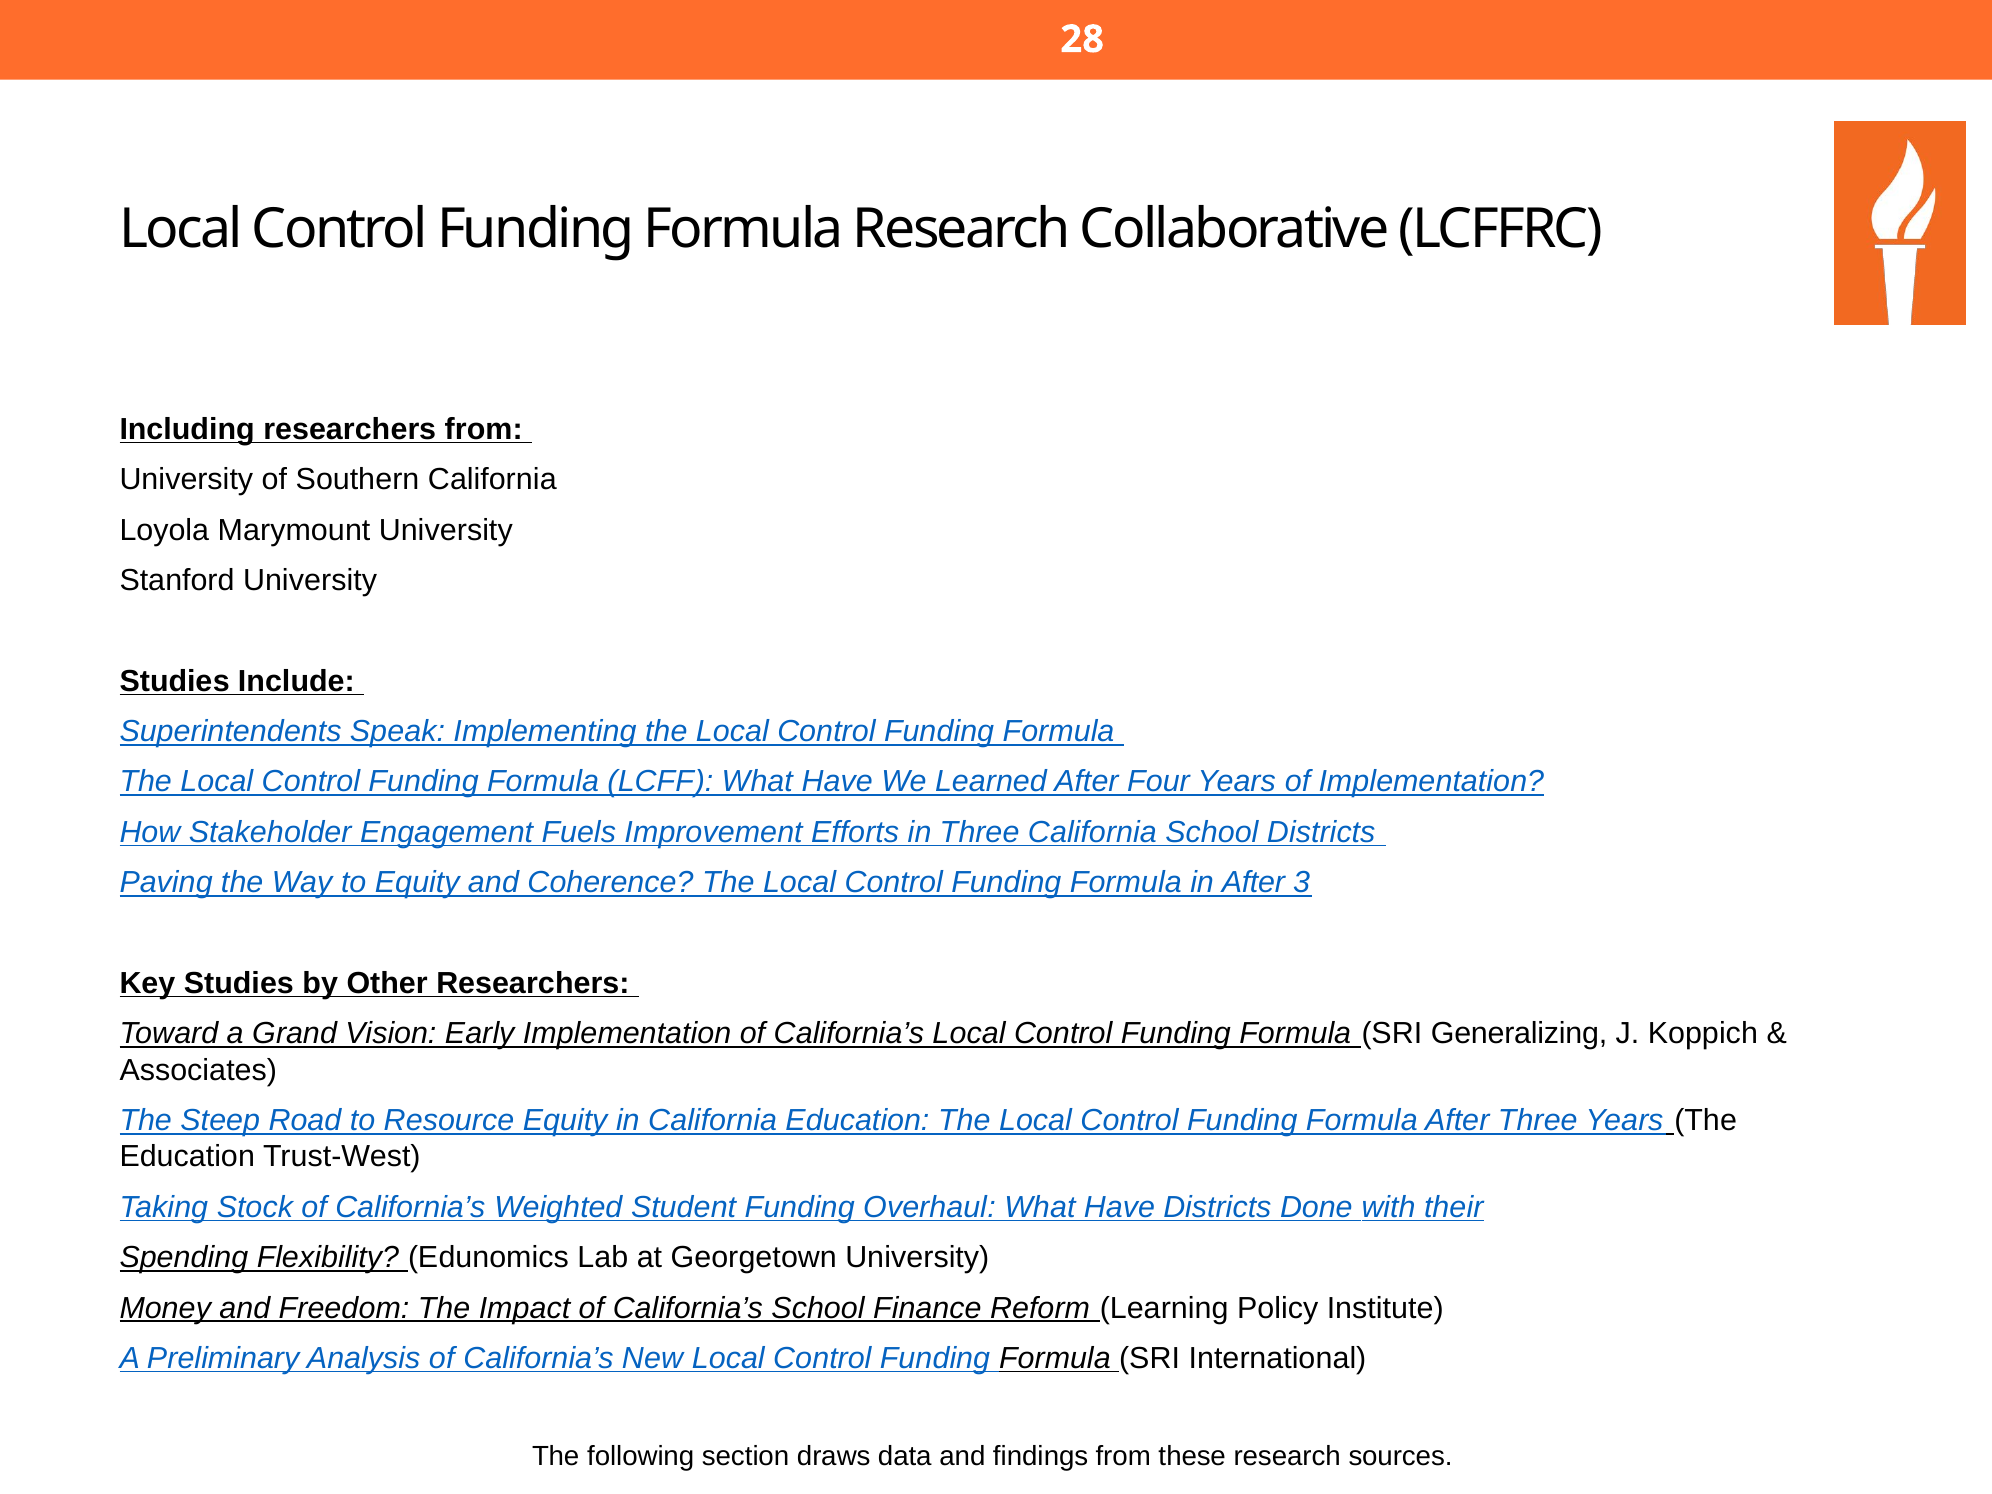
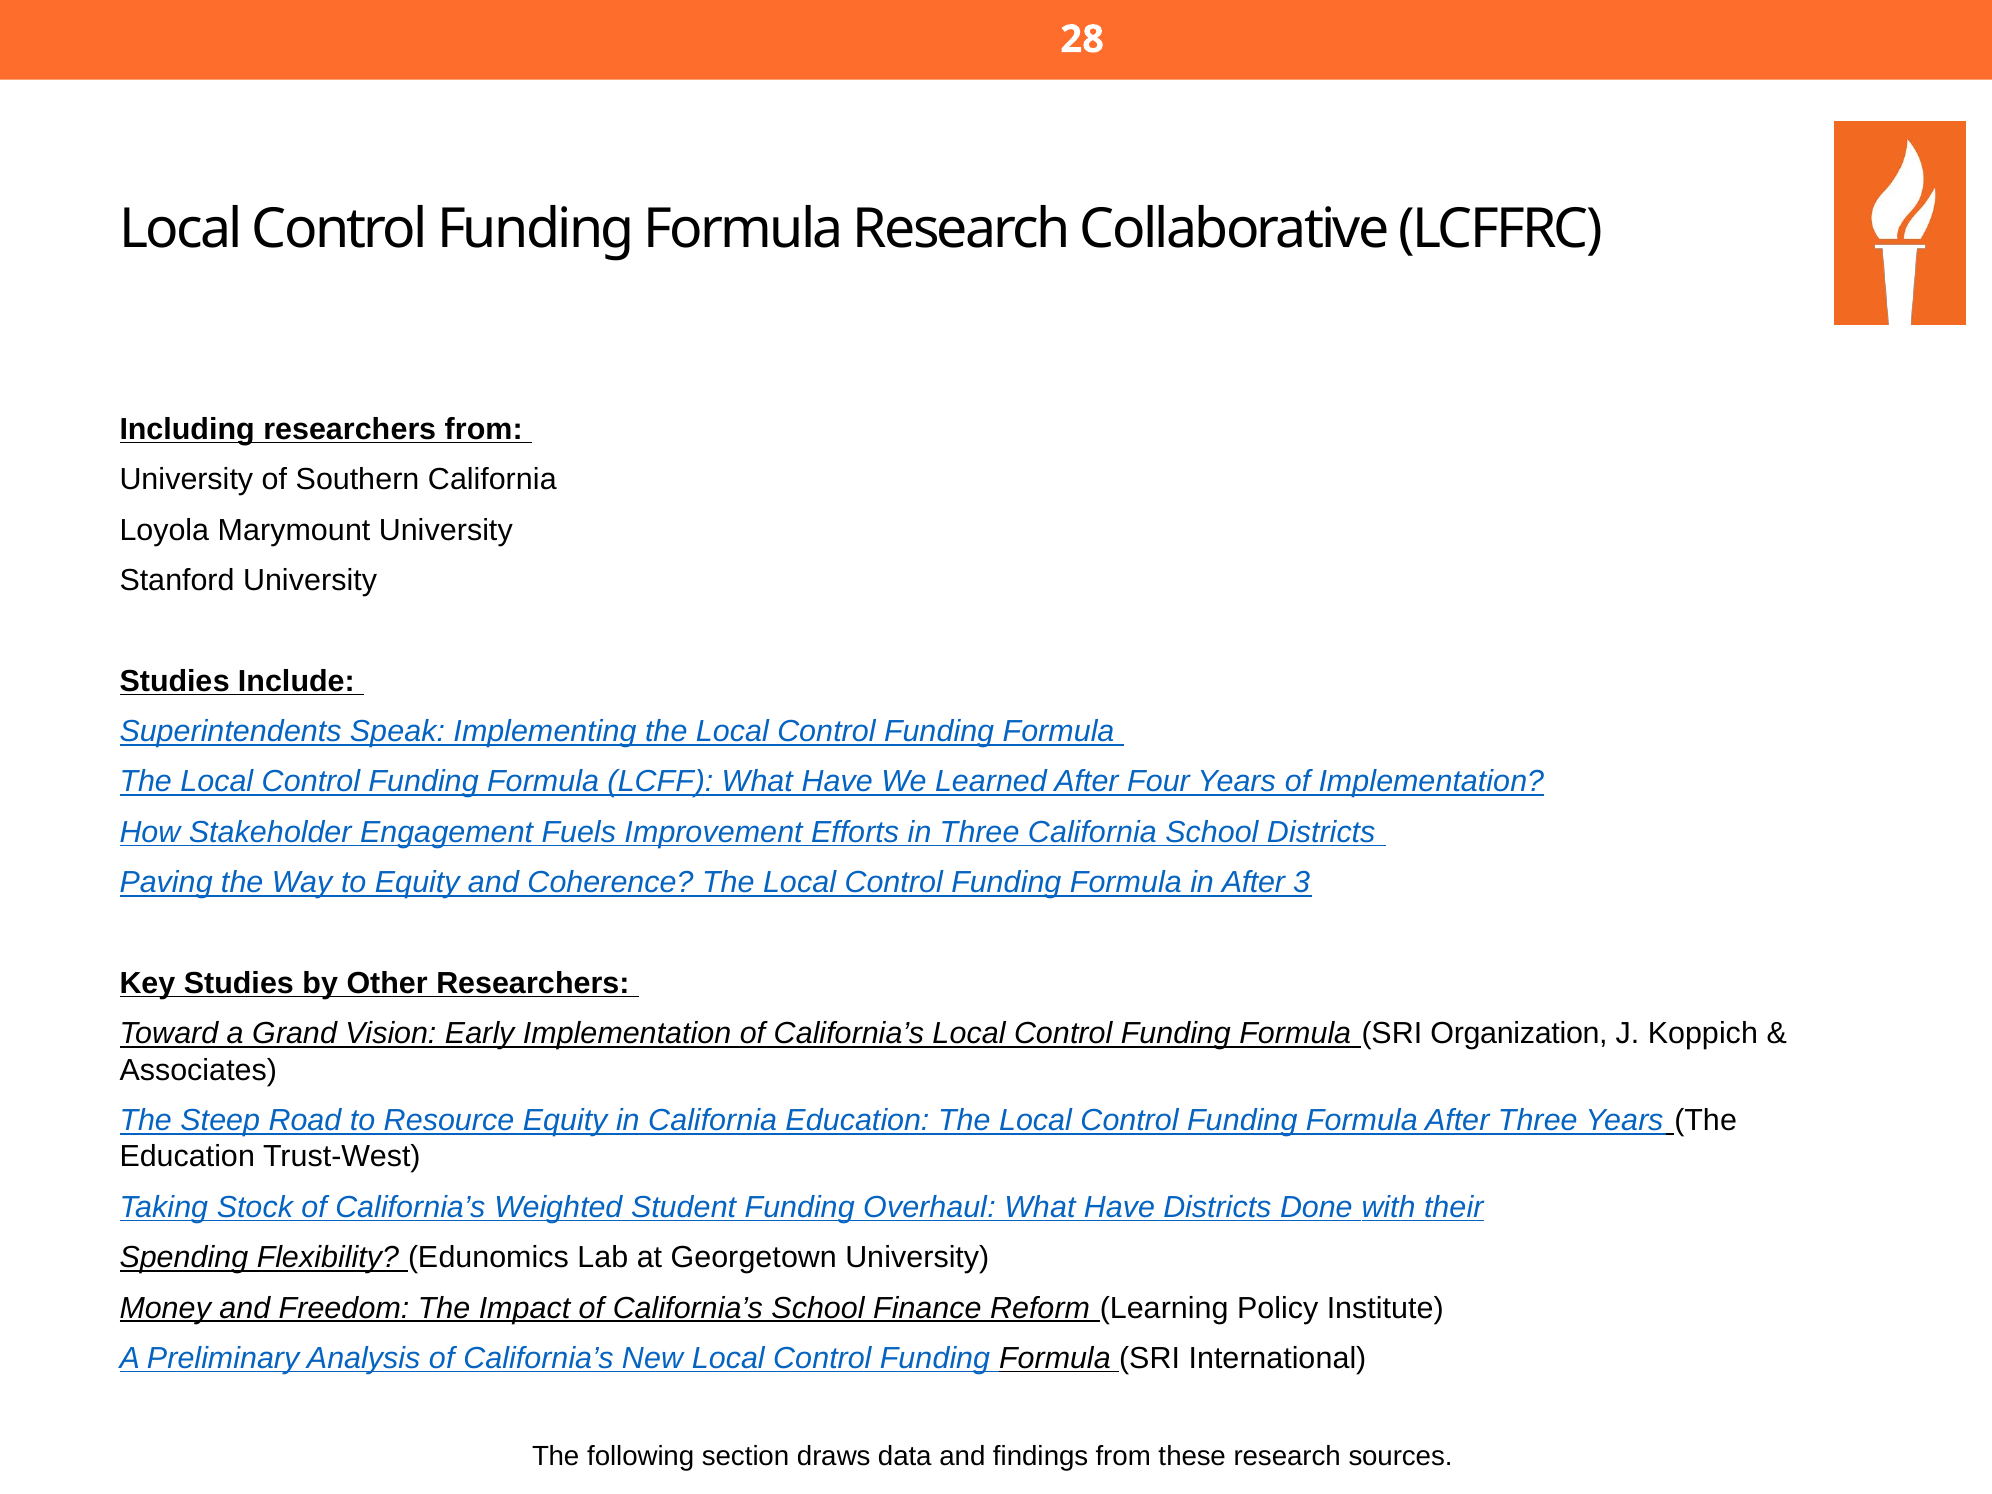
Generalizing: Generalizing -> Organization
